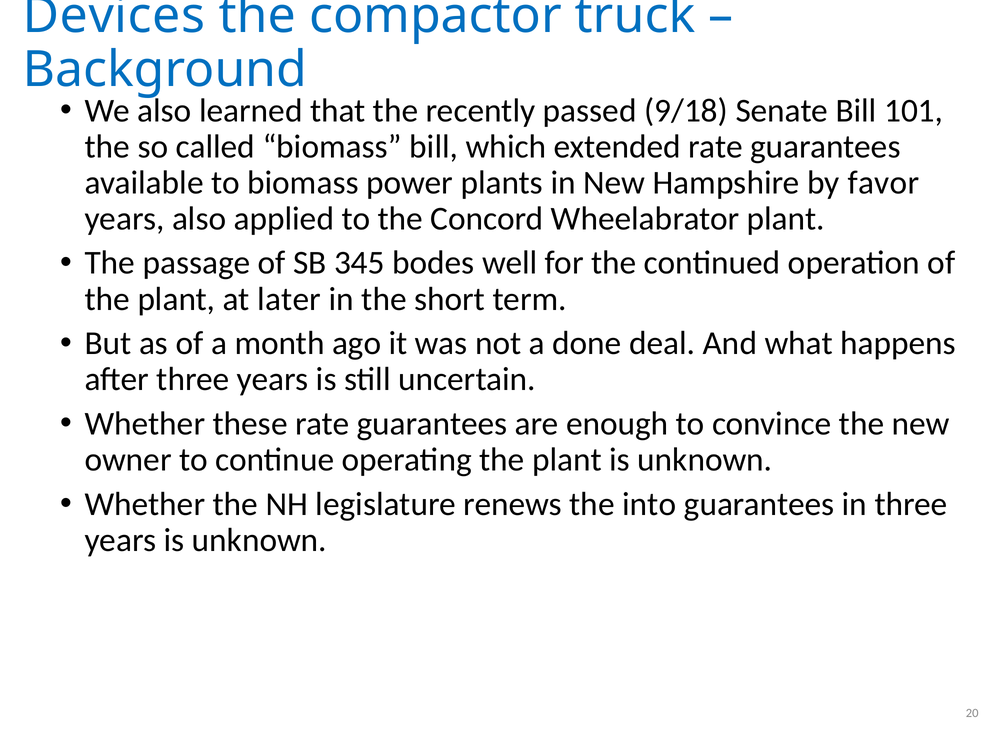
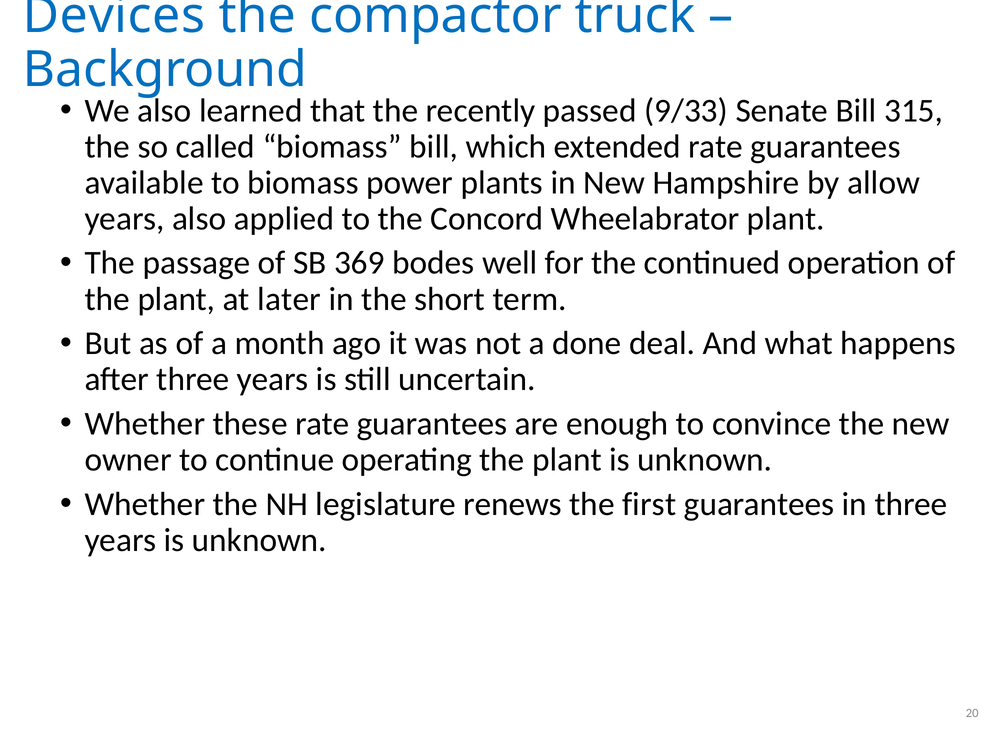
9/18: 9/18 -> 9/33
101: 101 -> 315
favor: favor -> allow
345: 345 -> 369
into: into -> first
